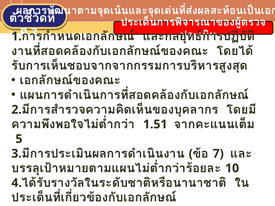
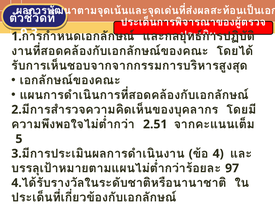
1.51: 1.51 -> 2.51
7 at (218, 154): 7 -> 4
10: 10 -> 97
